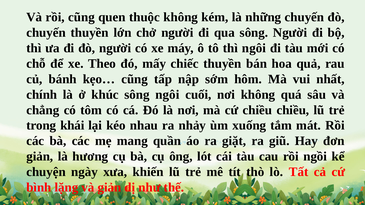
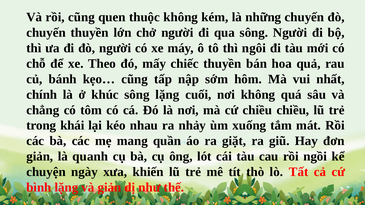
sông ngôi: ngôi -> lặng
hương: hương -> quanh
